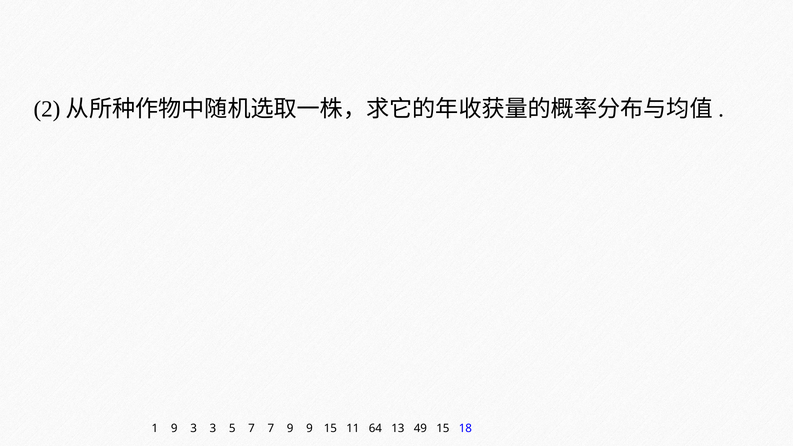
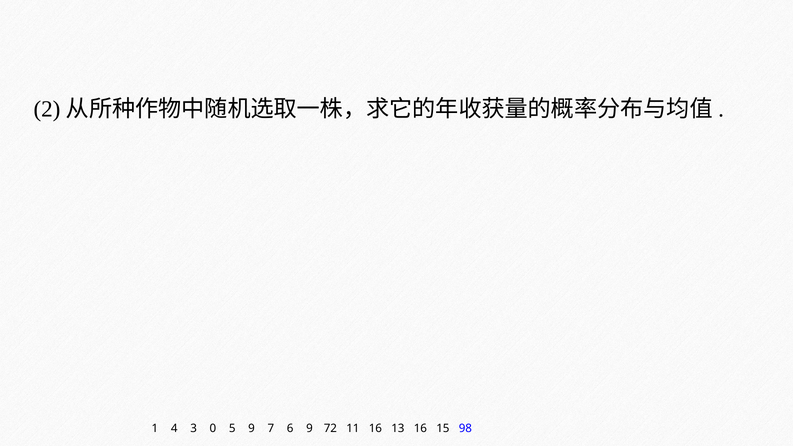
1 9: 9 -> 4
3 3: 3 -> 0
5 7: 7 -> 9
7 9: 9 -> 6
9 15: 15 -> 72
11 64: 64 -> 16
13 49: 49 -> 16
18: 18 -> 98
